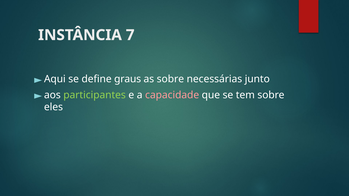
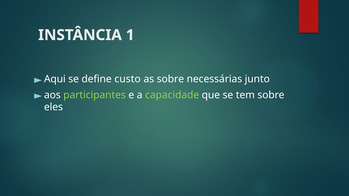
7: 7 -> 1
graus: graus -> custo
capacidade colour: pink -> light green
